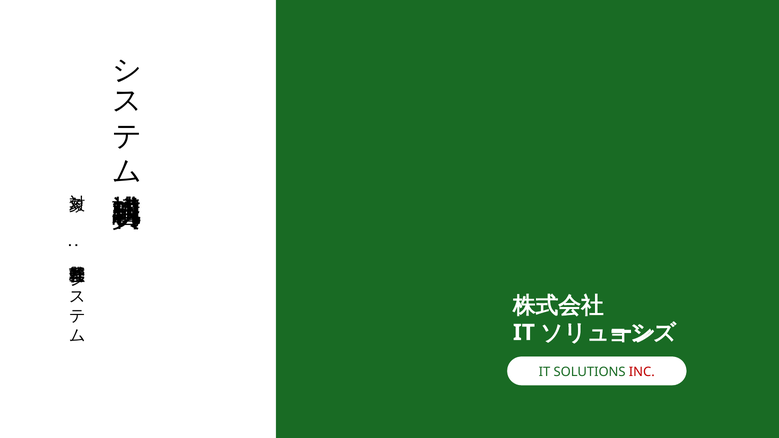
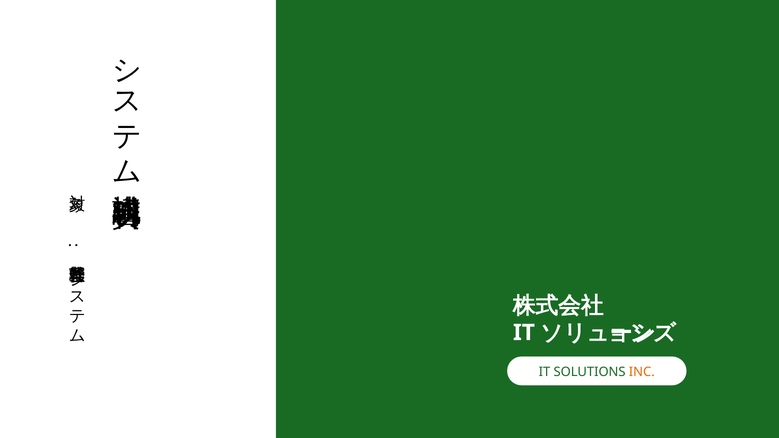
INC colour: red -> orange
